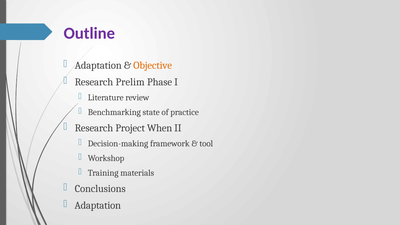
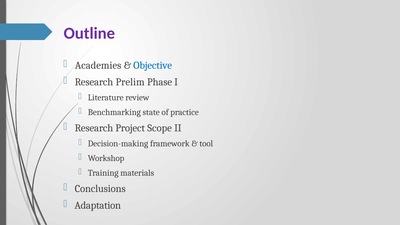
Adaptation at (98, 65): Adaptation -> Academies
Objective colour: orange -> blue
When: When -> Scope
